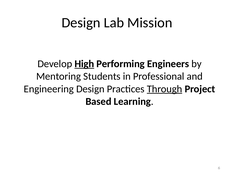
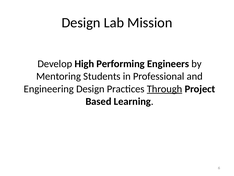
High underline: present -> none
